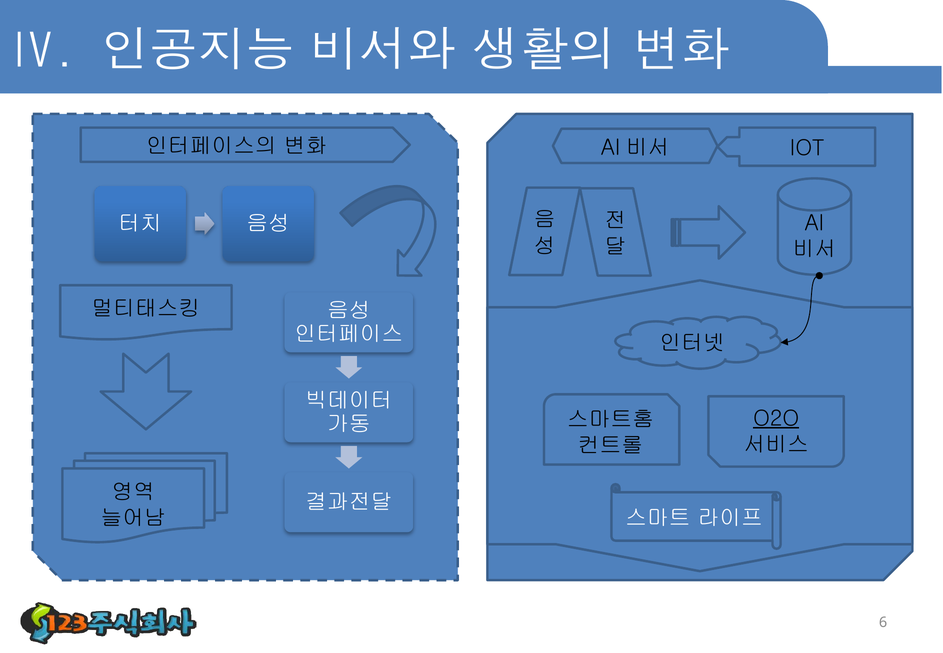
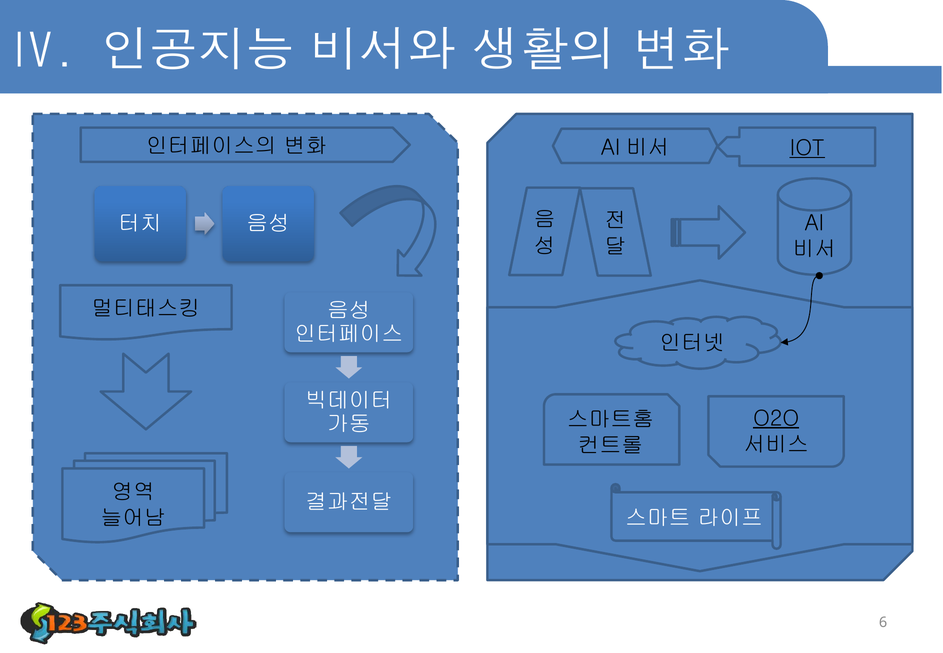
IOT underline: none -> present
